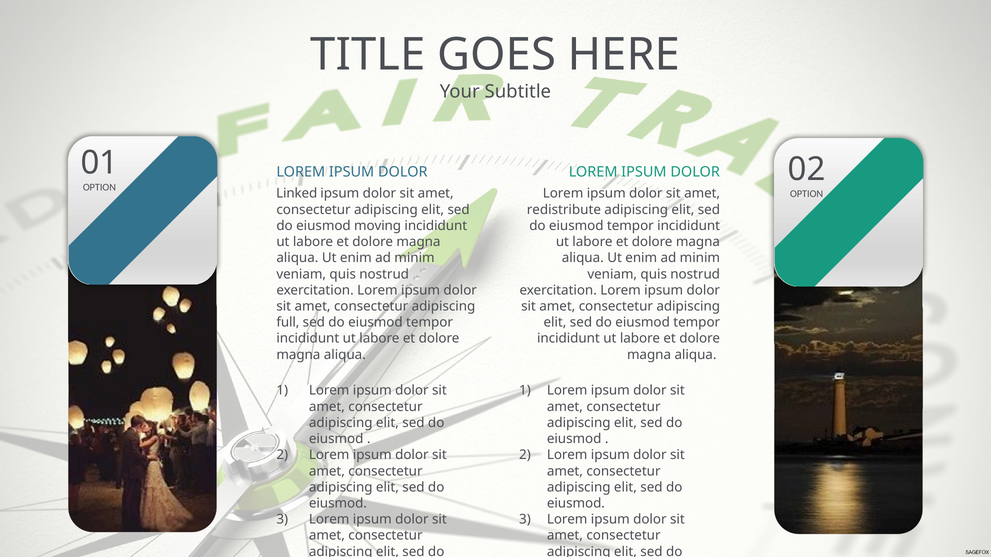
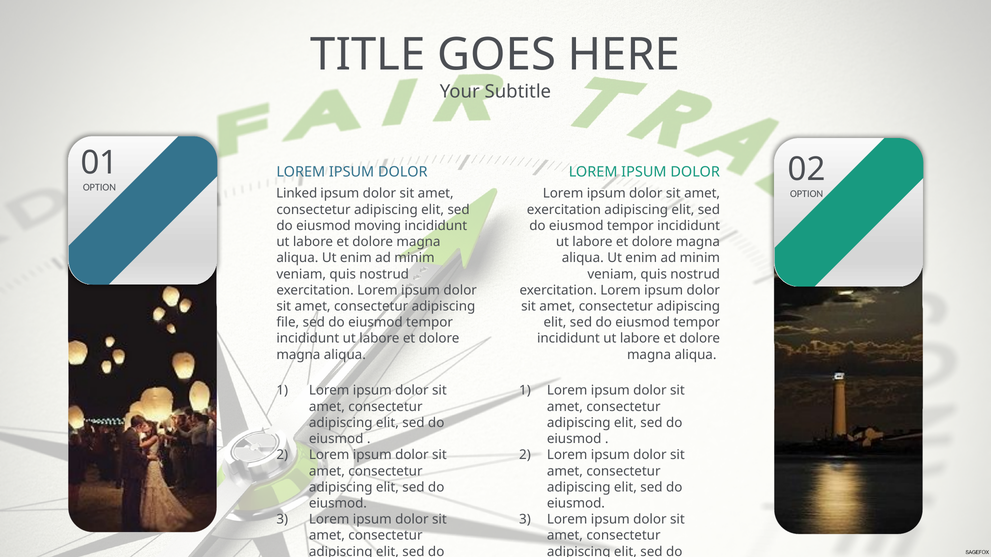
redistribute at (564, 210): redistribute -> exercitation
full: full -> file
